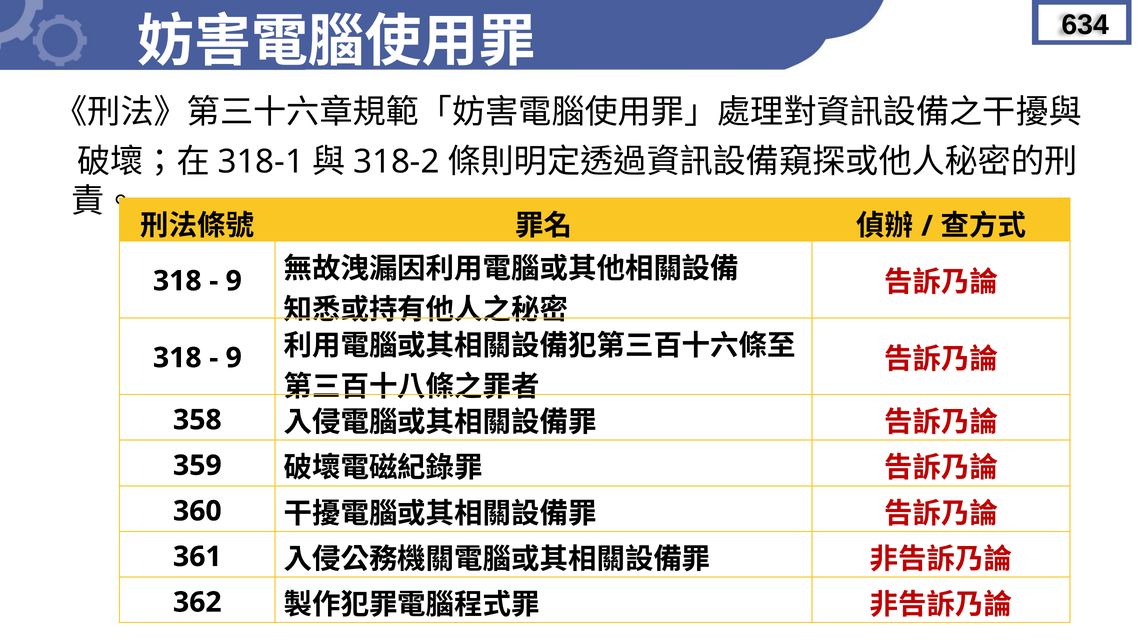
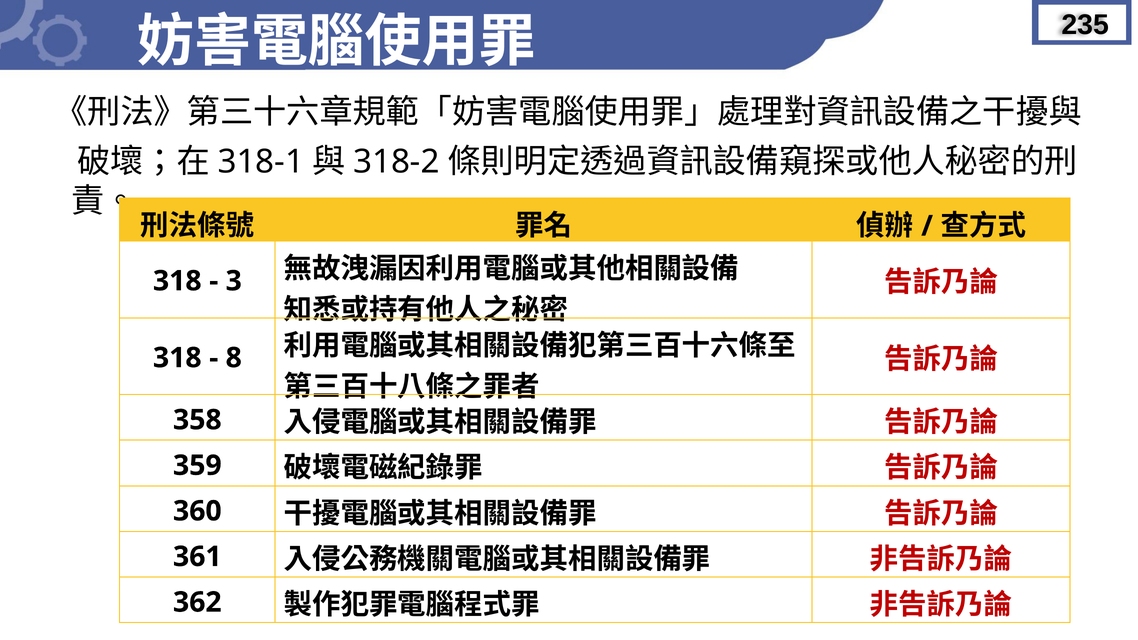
634: 634 -> 235
9 at (234, 281): 9 -> 3
9 at (234, 358): 9 -> 8
